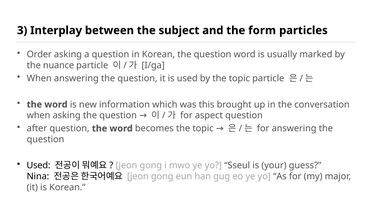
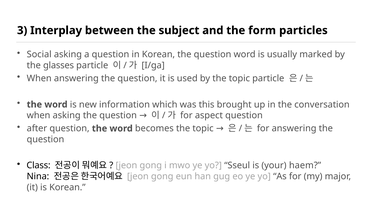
Order: Order -> Social
nuance: nuance -> glasses
Used at (39, 166): Used -> Class
guess: guess -> haem
